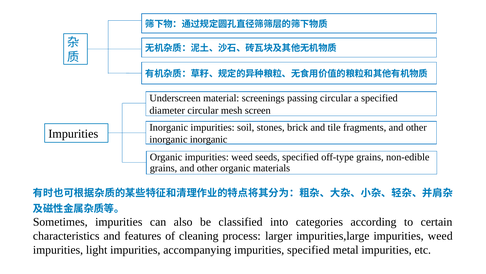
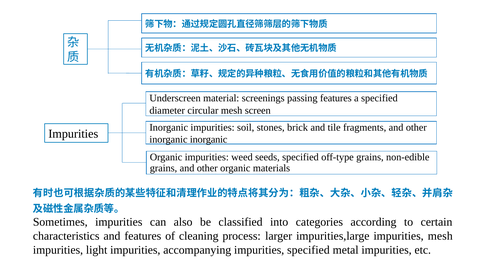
passing circular: circular -> features
impurities,large impurities weed: weed -> mesh
